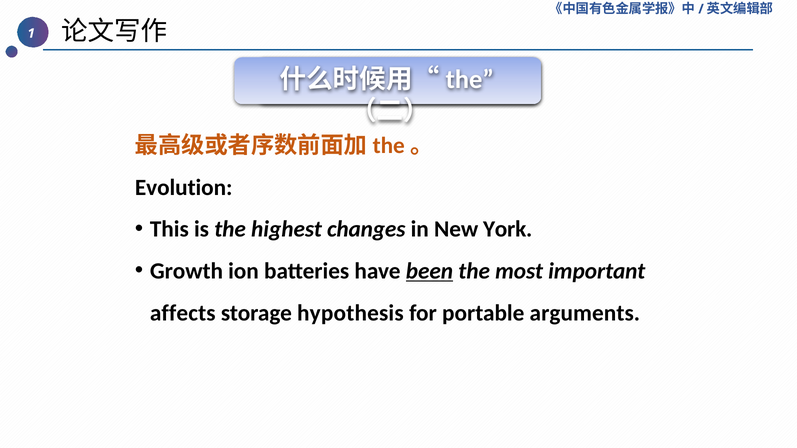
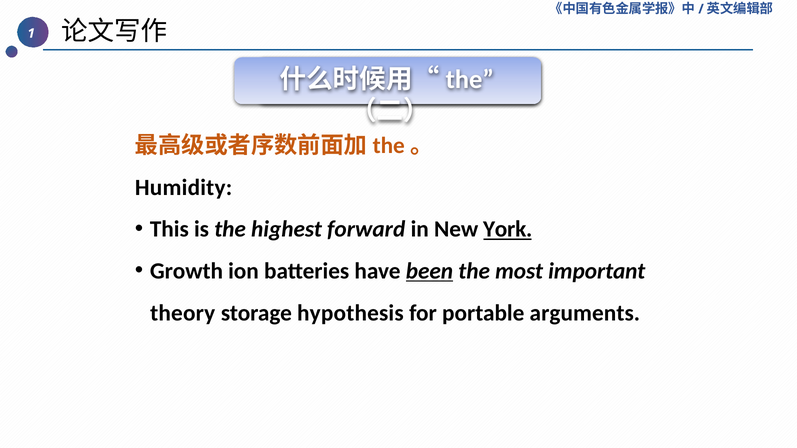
Evolution: Evolution -> Humidity
changes: changes -> forward
York underline: none -> present
affects: affects -> theory
